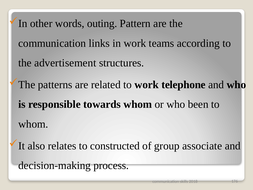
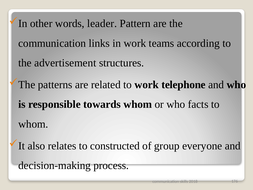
outing: outing -> leader
been: been -> facts
associate: associate -> everyone
